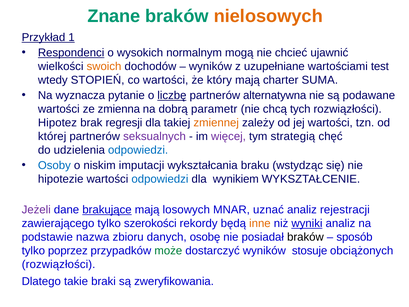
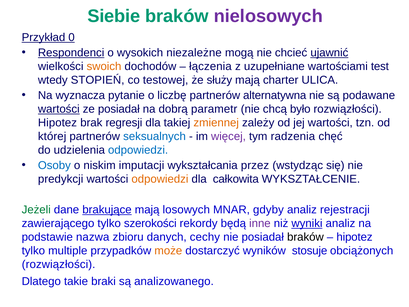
Znane: Znane -> Siebie
nielosowych colour: orange -> purple
1: 1 -> 0
normalnym: normalnym -> niezależne
ujawnić underline: none -> present
wyników at (210, 66): wyników -> łączenia
co wartości: wartości -> testowej
który: który -> służy
SUMA: SUMA -> ULICA
liczbę underline: present -> none
wartości at (59, 109) underline: none -> present
ze zmienna: zmienna -> posiadał
tych: tych -> było
seksualnych colour: purple -> blue
strategią: strategią -> radzenia
braku: braku -> przez
hipotezie: hipotezie -> predykcji
odpowiedzi at (160, 179) colour: blue -> orange
wynikiem: wynikiem -> całkowita
Jeżeli colour: purple -> green
uznać: uznać -> gdyby
inne colour: orange -> purple
osobę: osobę -> cechy
sposób at (354, 237): sposób -> hipotez
poprzez: poprzez -> multiple
może colour: green -> orange
zweryfikowania: zweryfikowania -> analizowanego
